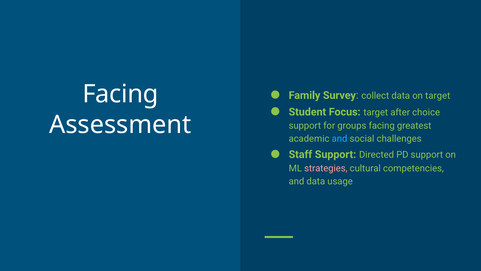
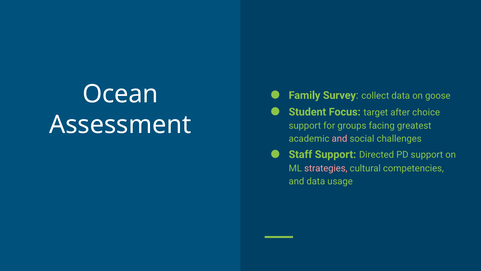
Facing at (120, 94): Facing -> Ocean
on target: target -> goose
and at (339, 139) colour: light blue -> pink
